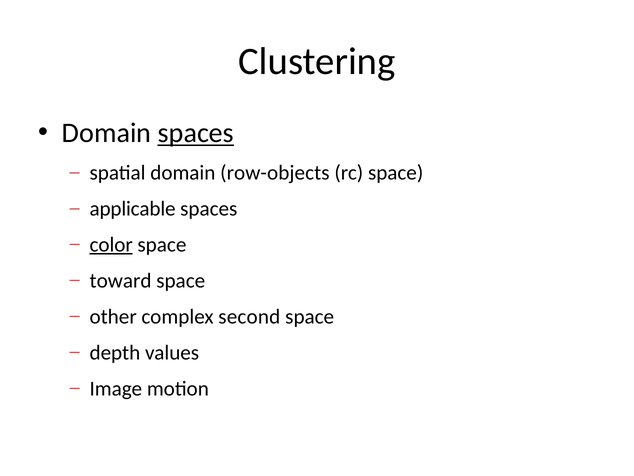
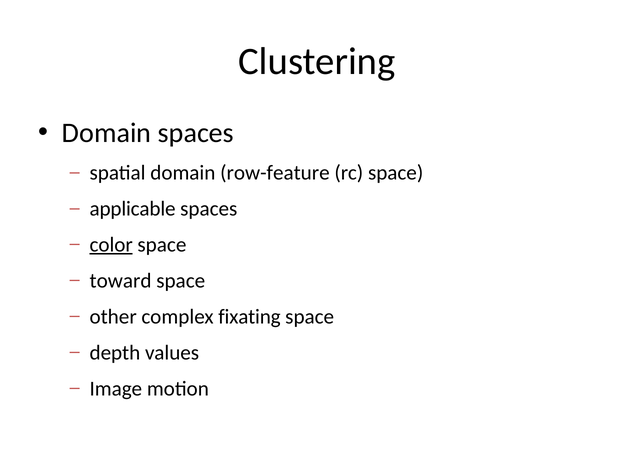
spaces at (196, 133) underline: present -> none
row-objects: row-objects -> row-feature
second: second -> fixating
